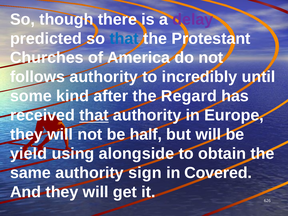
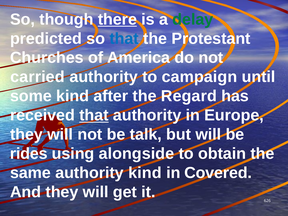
there underline: none -> present
delay colour: purple -> green
follows: follows -> carried
incredibly: incredibly -> campaign
half: half -> talk
yield: yield -> rides
authority sign: sign -> kind
